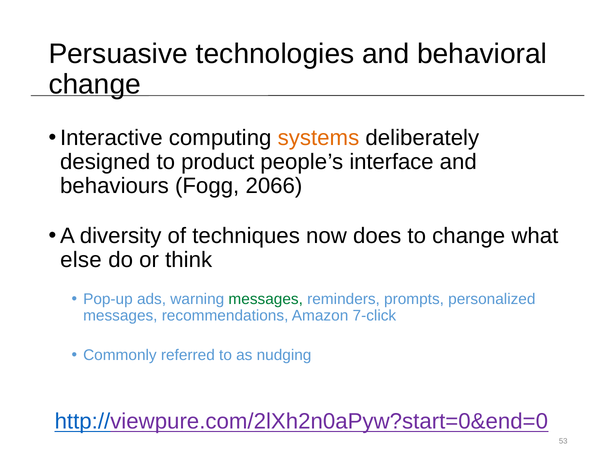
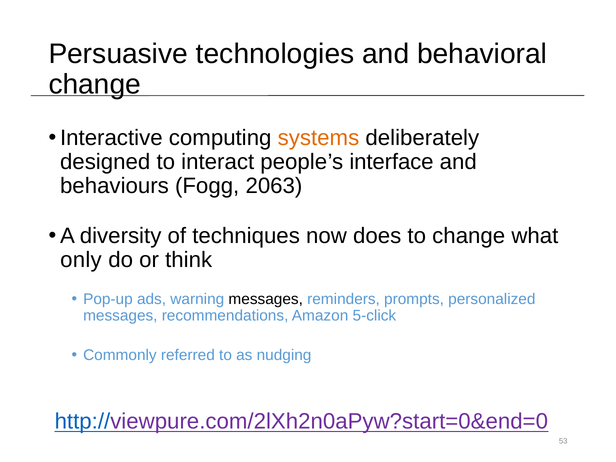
product: product -> interact
2066: 2066 -> 2063
else: else -> only
messages at (266, 299) colour: green -> black
7-click: 7-click -> 5-click
